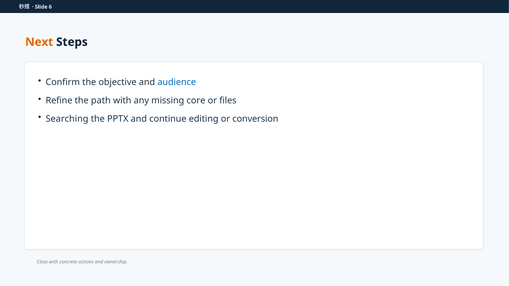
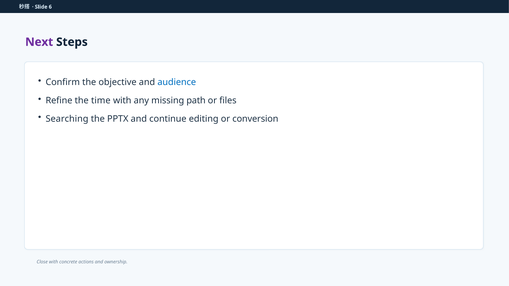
Next colour: orange -> purple
path: path -> time
core: core -> path
